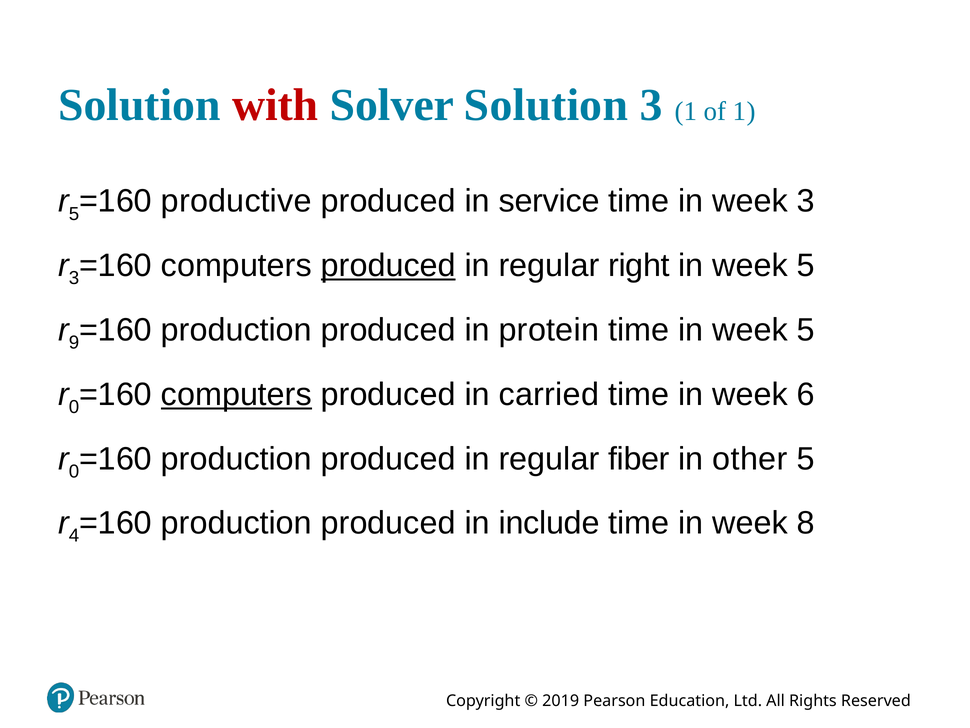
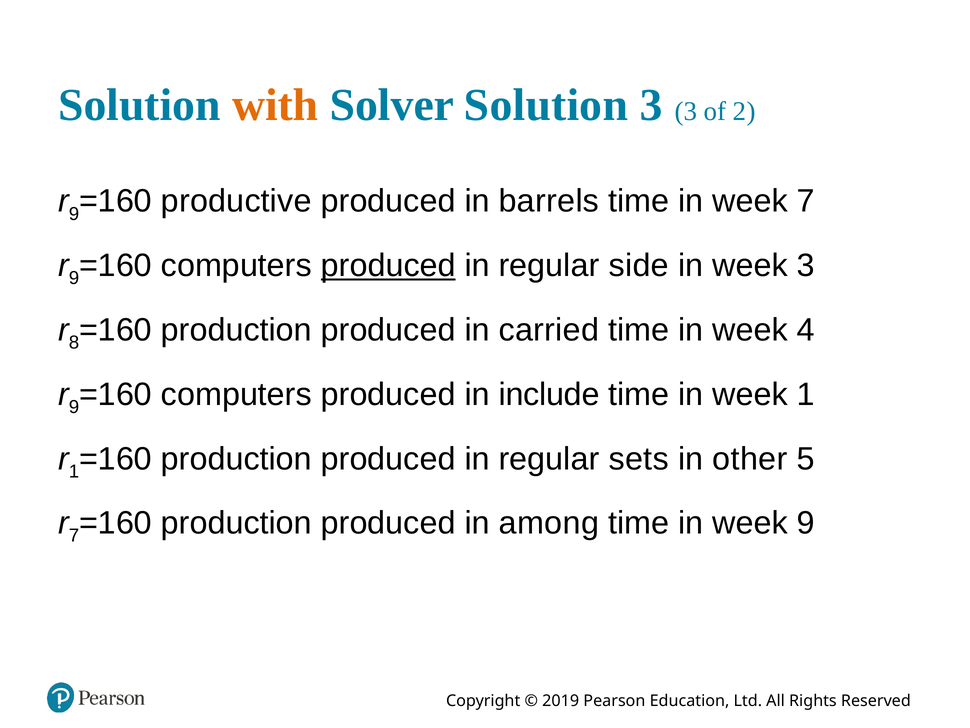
with colour: red -> orange
3 1: 1 -> 3
of 1: 1 -> 2
5 at (74, 214): 5 -> 9
service: service -> barrels
week 3: 3 -> 7
3 at (74, 278): 3 -> 9
right: right -> side
5 at (806, 265): 5 -> 3
9: 9 -> 8
protein: protein -> carried
time in week 5: 5 -> 4
0 at (74, 407): 0 -> 9
computers at (236, 394) underline: present -> none
carried: carried -> include
week 6: 6 -> 1
0 at (74, 471): 0 -> 1
fiber: fiber -> sets
4 at (74, 535): 4 -> 7
include: include -> among
week 8: 8 -> 9
